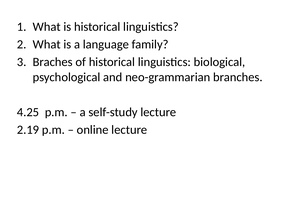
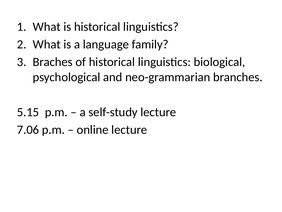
4.25: 4.25 -> 5.15
2.19: 2.19 -> 7.06
